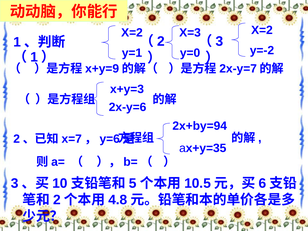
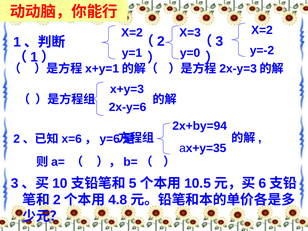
x+y=9: x+y=9 -> x+y=1
2x-y=7: 2x-y=7 -> 2x-y=3
x=7: x=7 -> x=6
